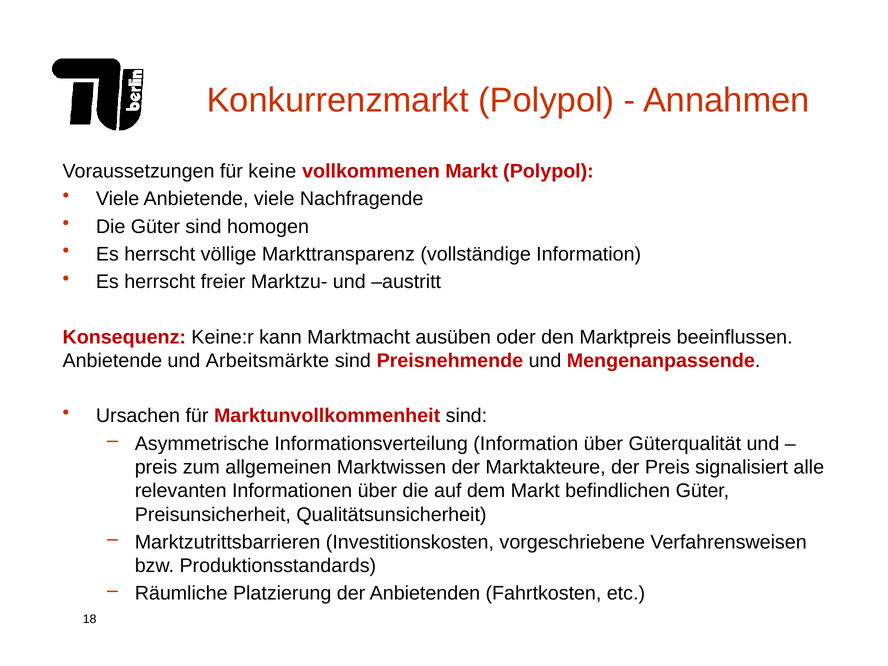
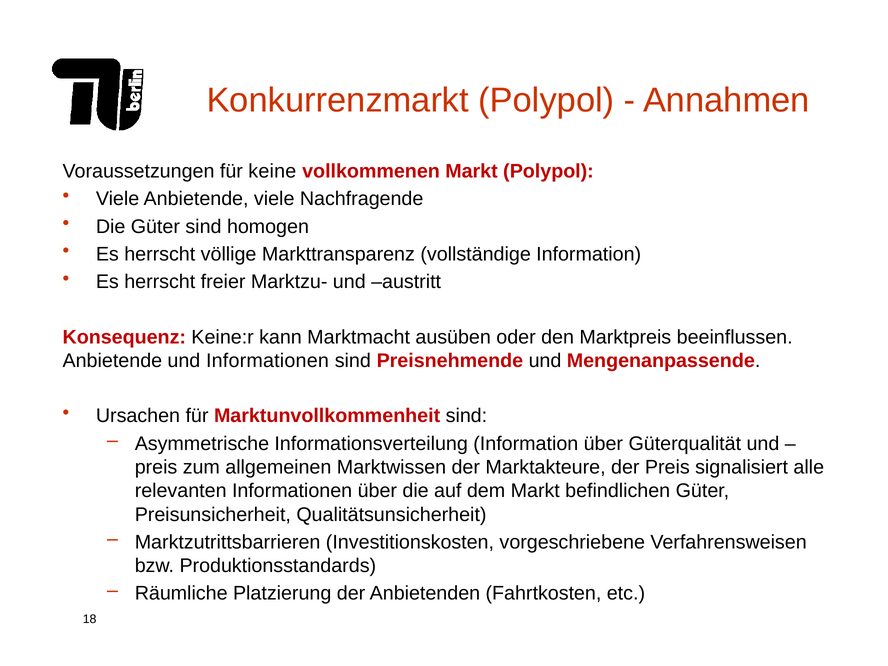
und Arbeitsmärkte: Arbeitsmärkte -> Informationen
